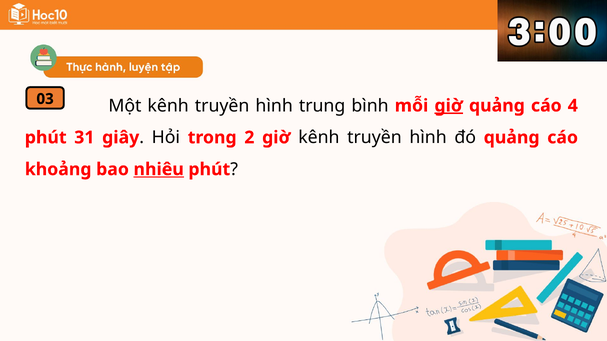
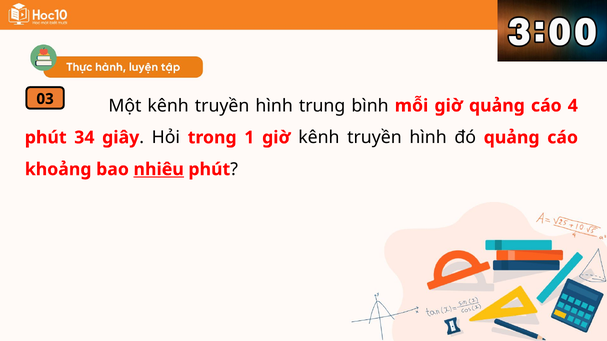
giờ at (449, 106) underline: present -> none
31: 31 -> 34
2: 2 -> 1
